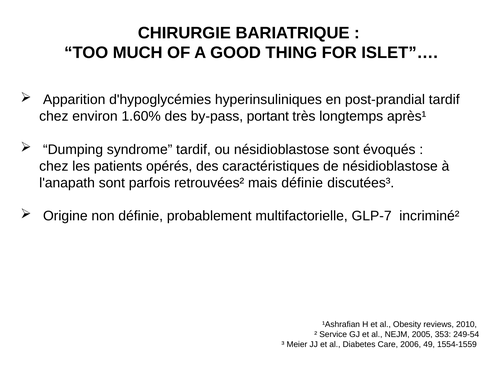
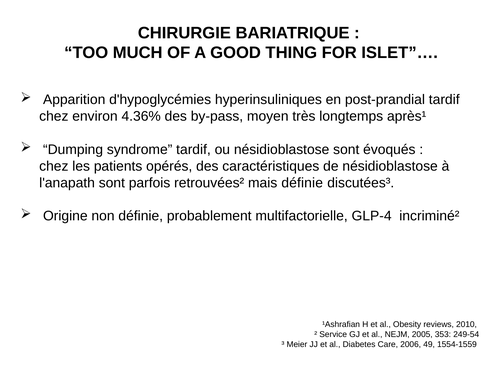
1.60%: 1.60% -> 4.36%
portant: portant -> moyen
GLP-7: GLP-7 -> GLP-4
